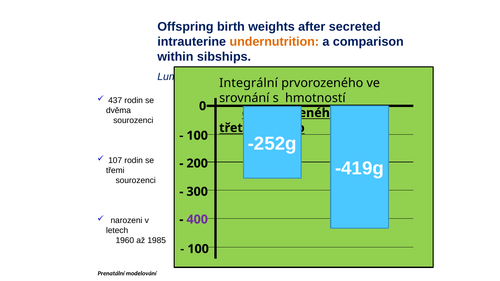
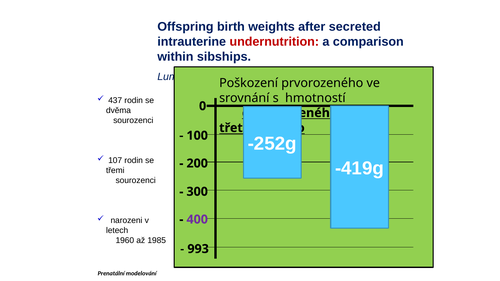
undernutrition colour: orange -> red
Integrální: Integrální -> Poškození
100 at (198, 249): 100 -> 993
